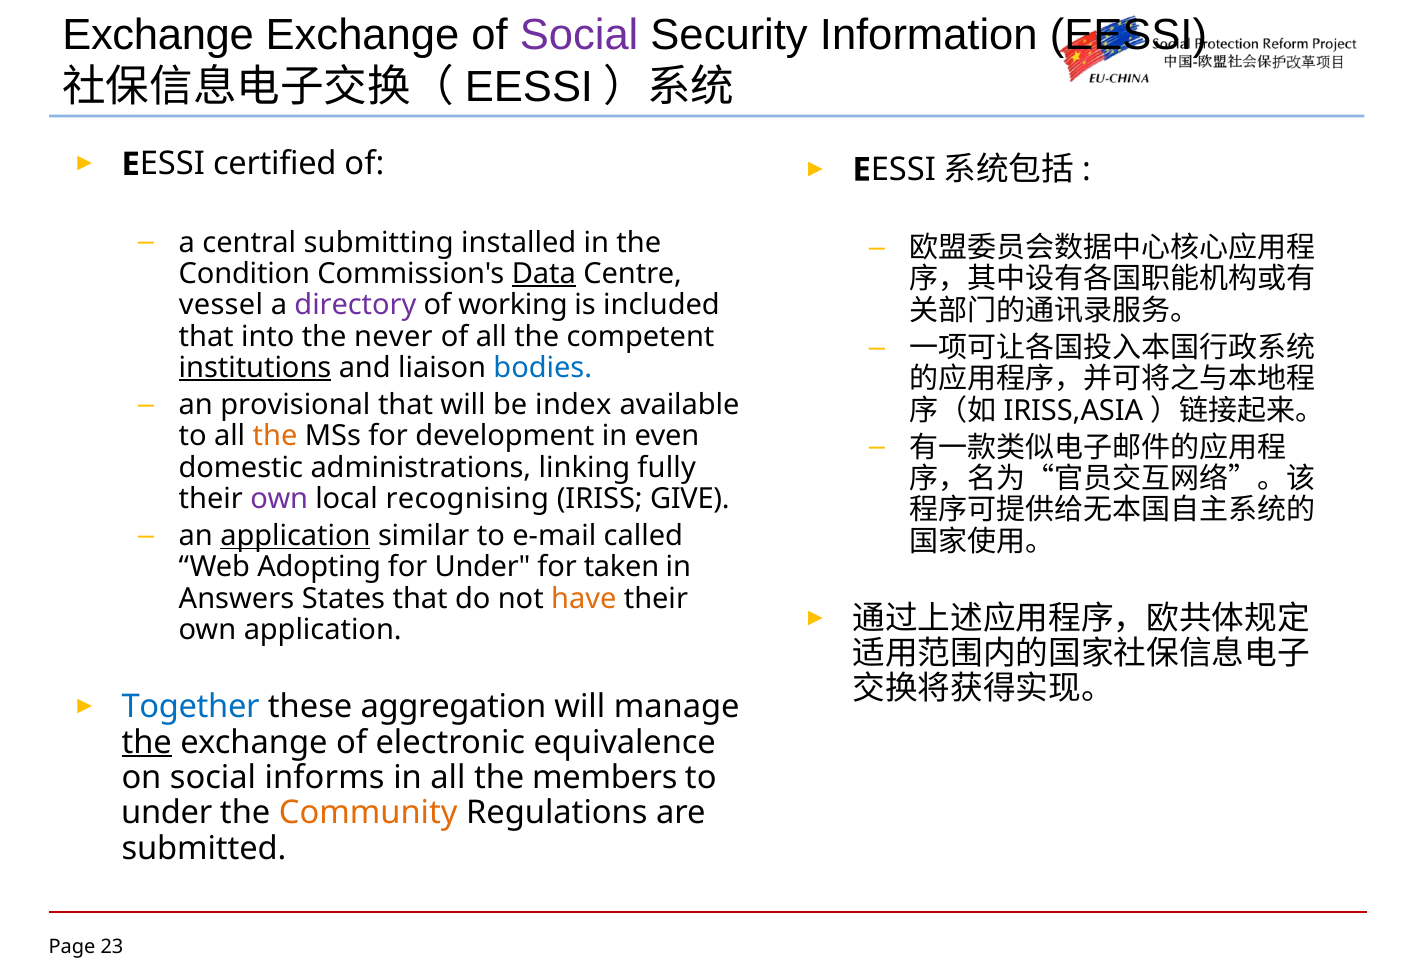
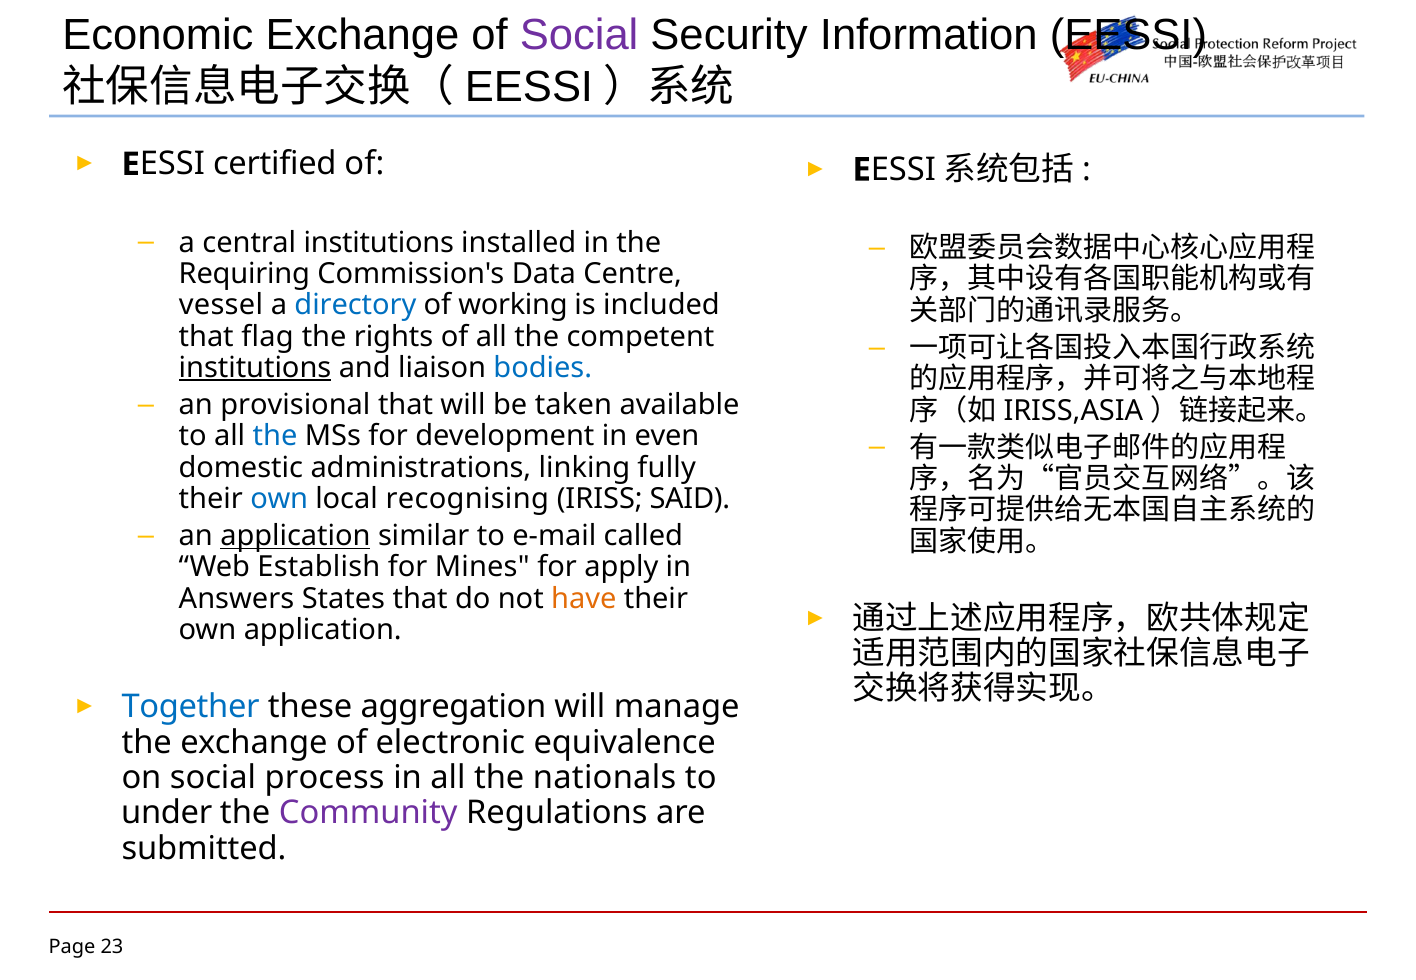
Exchange at (158, 35): Exchange -> Economic
central submitting: submitting -> institutions
Condition: Condition -> Requiring
Data underline: present -> none
directory colour: purple -> blue
into: into -> flag
never: never -> rights
index: index -> taken
the at (275, 436) colour: orange -> blue
own at (279, 499) colour: purple -> blue
GIVE: GIVE -> SAID
Adopting: Adopting -> Establish
for Under: Under -> Mines
taken: taken -> apply
the at (147, 743) underline: present -> none
informs: informs -> process
members: members -> nationals
Community colour: orange -> purple
